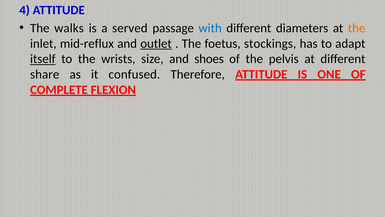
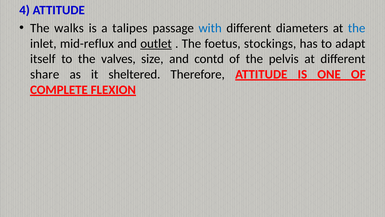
served: served -> talipes
the at (357, 28) colour: orange -> blue
itself underline: present -> none
wrists: wrists -> valves
shoes: shoes -> contd
confused: confused -> sheltered
